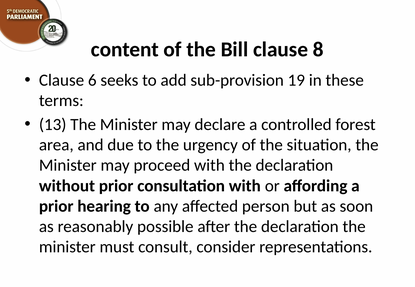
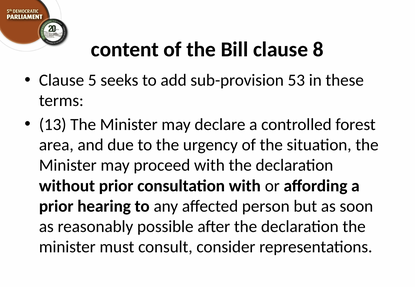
6: 6 -> 5
19: 19 -> 53
